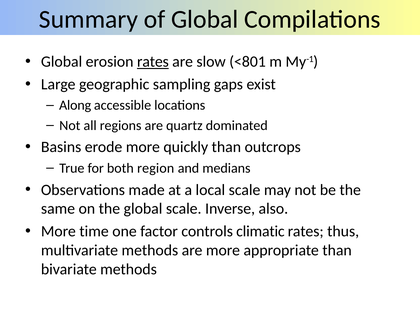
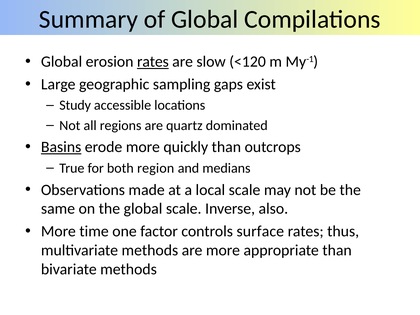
<801: <801 -> <120
Along: Along -> Study
Basins underline: none -> present
climatic: climatic -> surface
